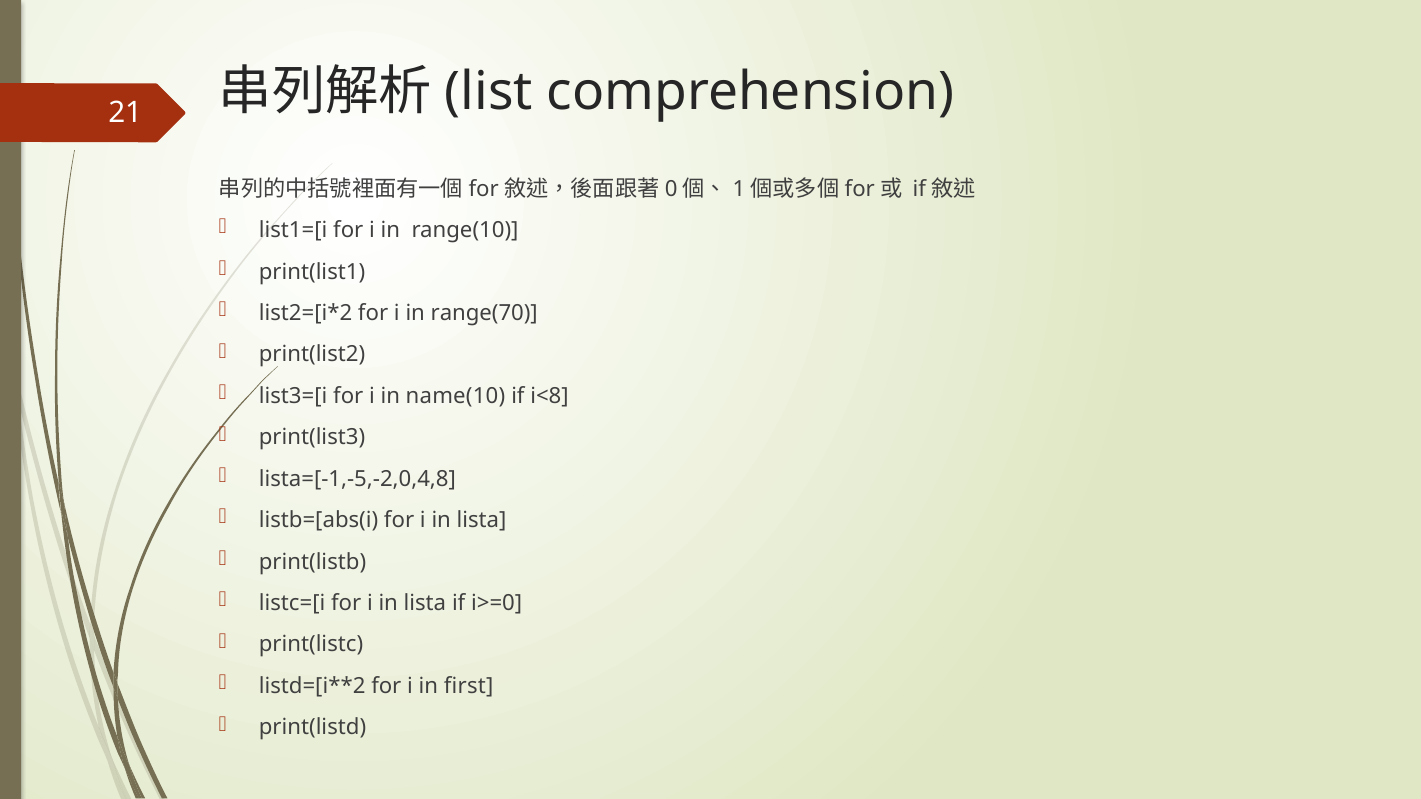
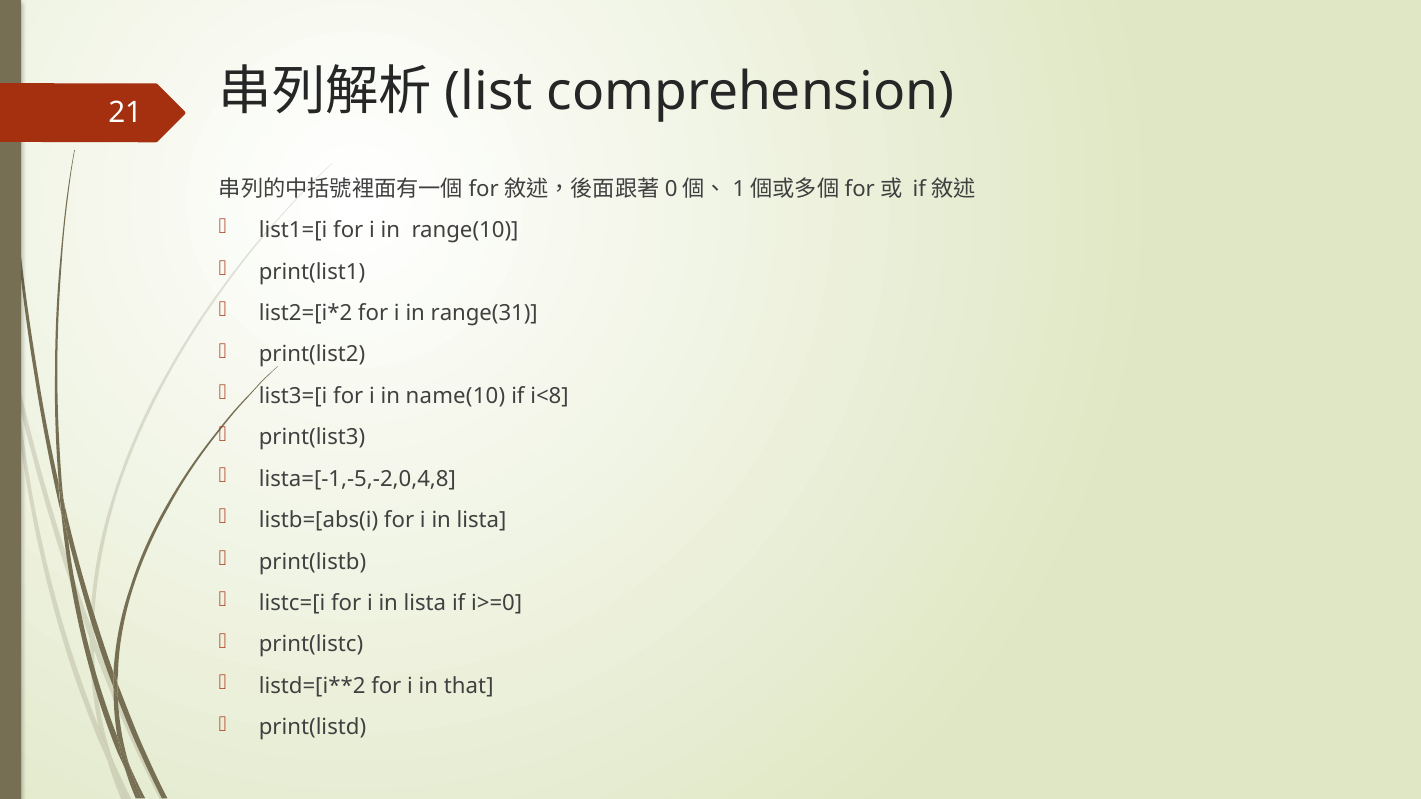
range(70: range(70 -> range(31
first: first -> that
